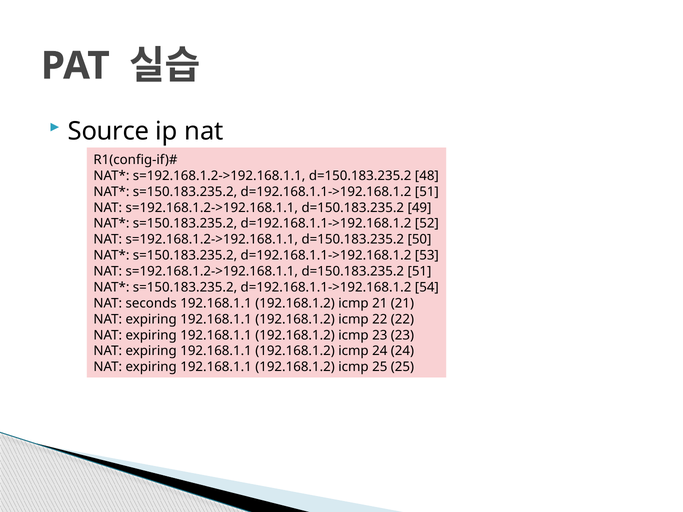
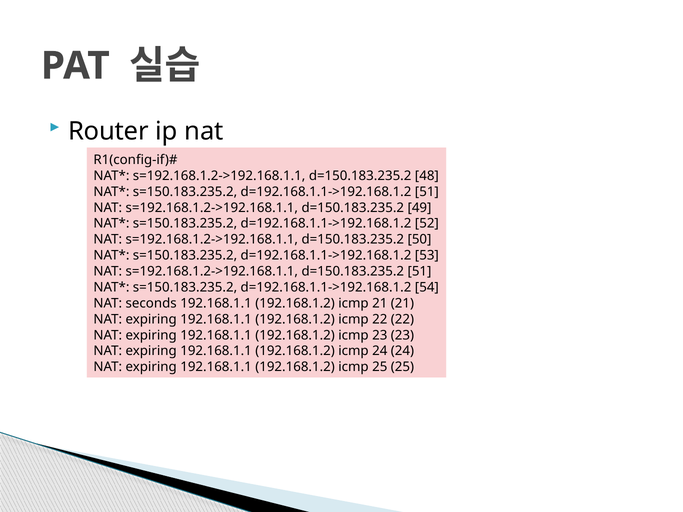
Source: Source -> Router
